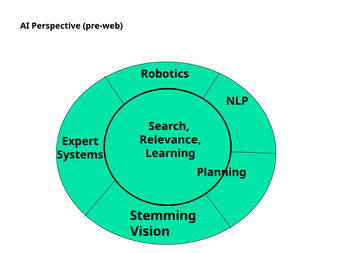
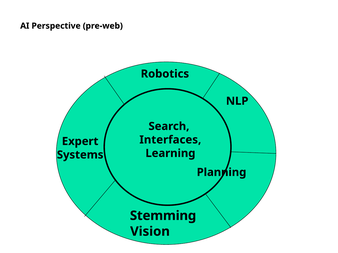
Relevance: Relevance -> Interfaces
